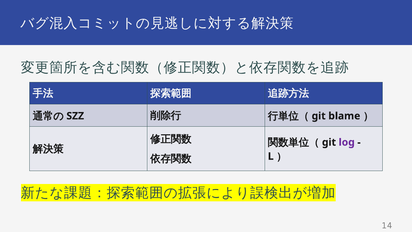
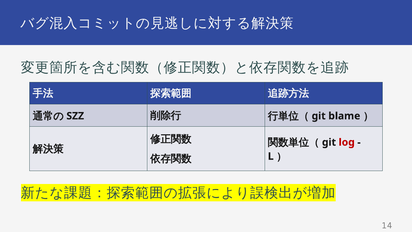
log colour: purple -> red
